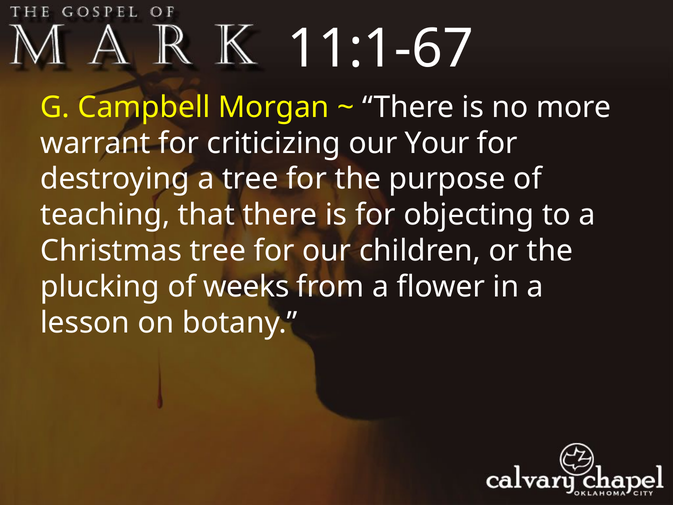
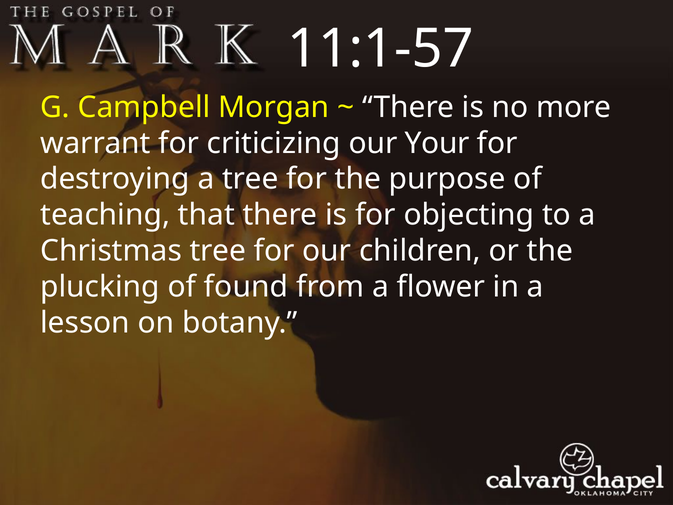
11:1-67: 11:1-67 -> 11:1-57
weeks: weeks -> found
